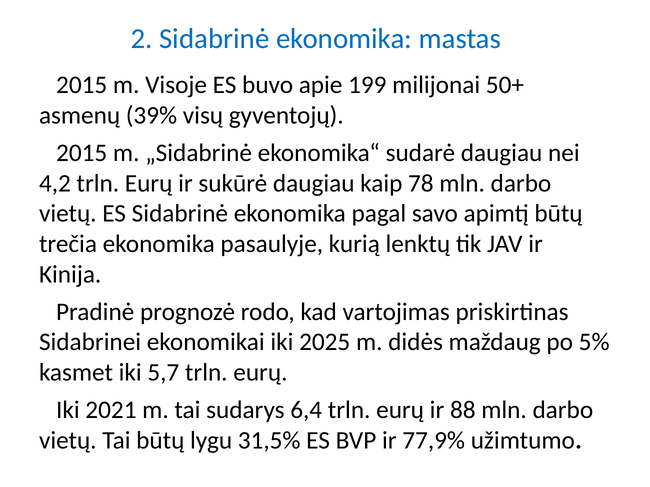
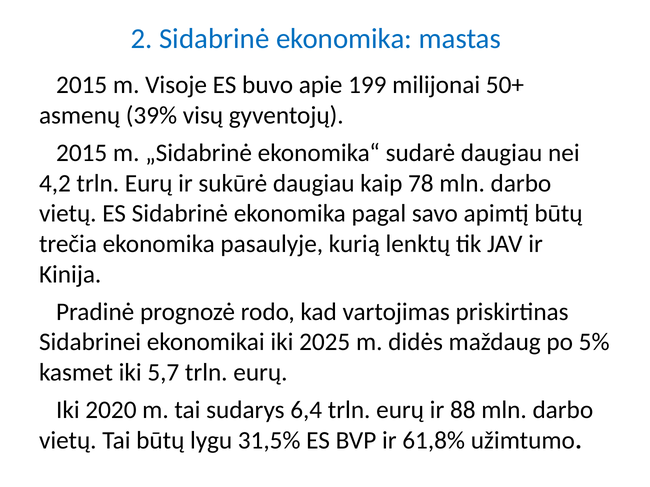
2021: 2021 -> 2020
77,9%: 77,9% -> 61,8%
